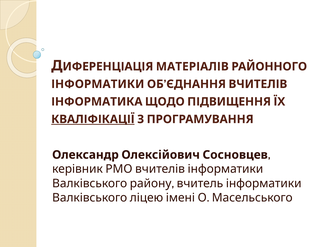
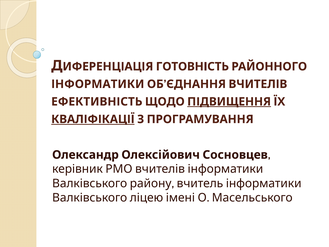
МАТЕРІАЛІВ: МАТЕРІАЛІВ -> ГОТОВНІСТЬ
ІНФОРМАТИКА: ІНФОРМАТИКА -> ЕФЕКТИВНІСТЬ
ПІДВИЩЕННЯ underline: none -> present
